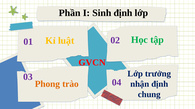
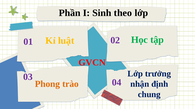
Sinh định: định -> theo
